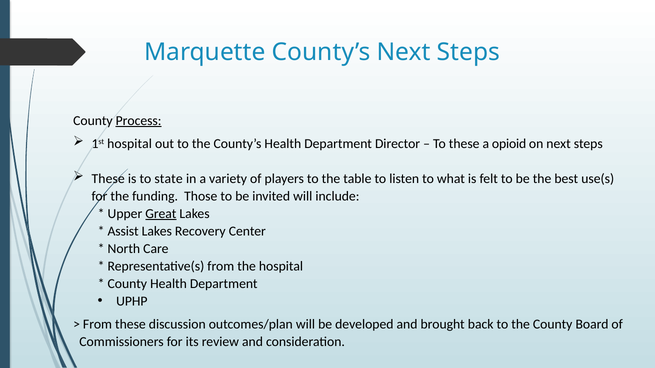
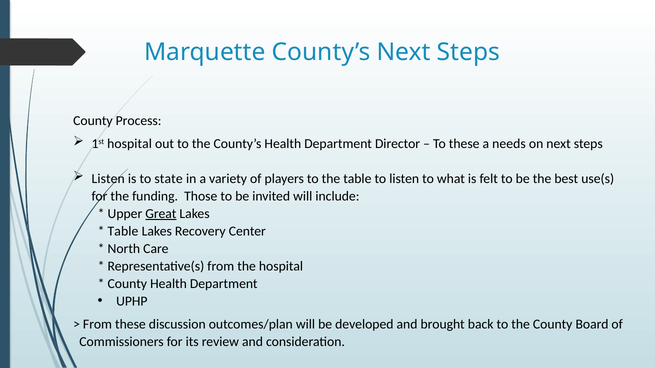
Process underline: present -> none
opioid: opioid -> needs
These at (108, 179): These -> Listen
Assist at (123, 231): Assist -> Table
